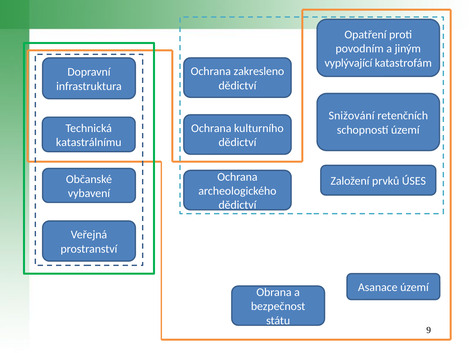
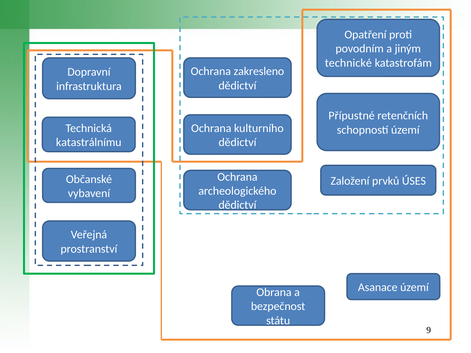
vyplývající: vyplývající -> technické
Snižování: Snižování -> Přípustné
